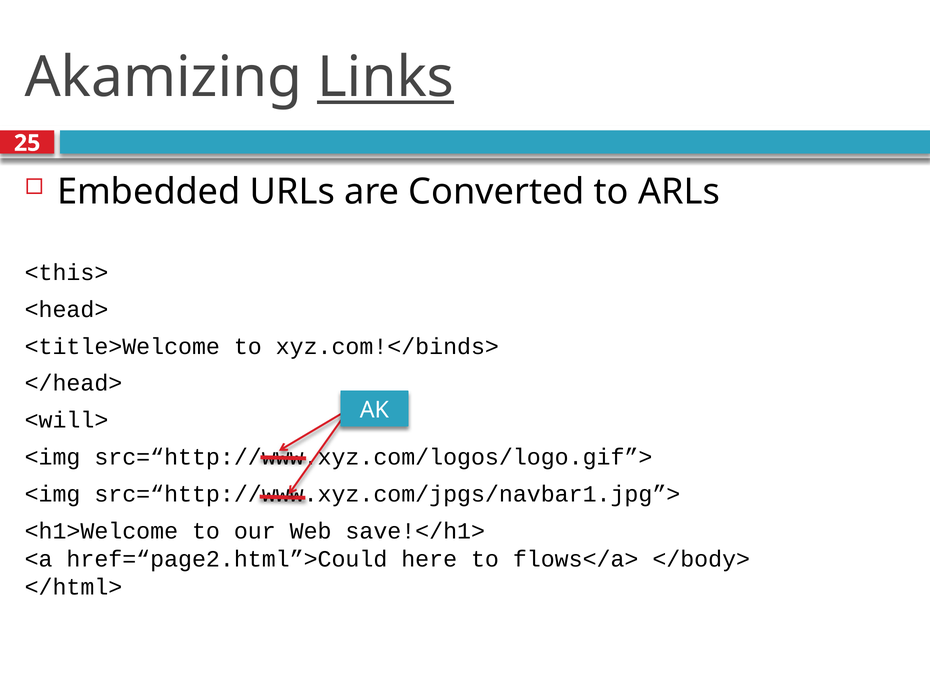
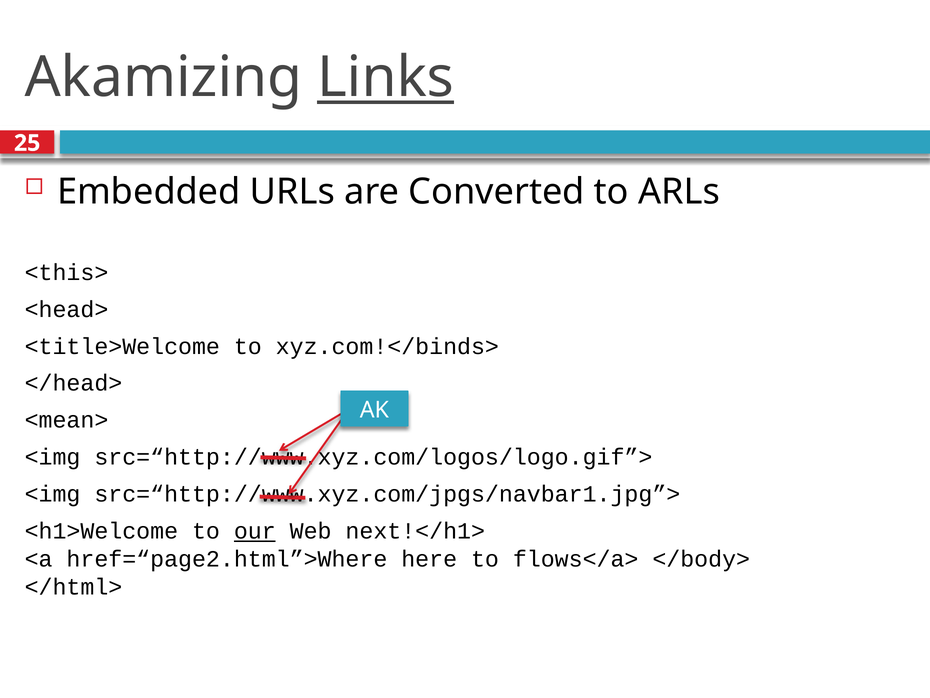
<will>: <will> -> <mean>
our underline: none -> present
save!</h1>: save!</h1> -> next!</h1>
href=“page2.html”>Could: href=“page2.html”>Could -> href=“page2.html”>Where
